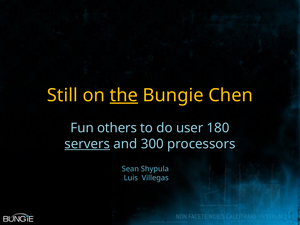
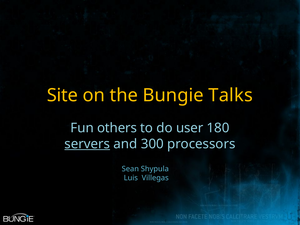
Still: Still -> Site
the underline: present -> none
Chen: Chen -> Talks
